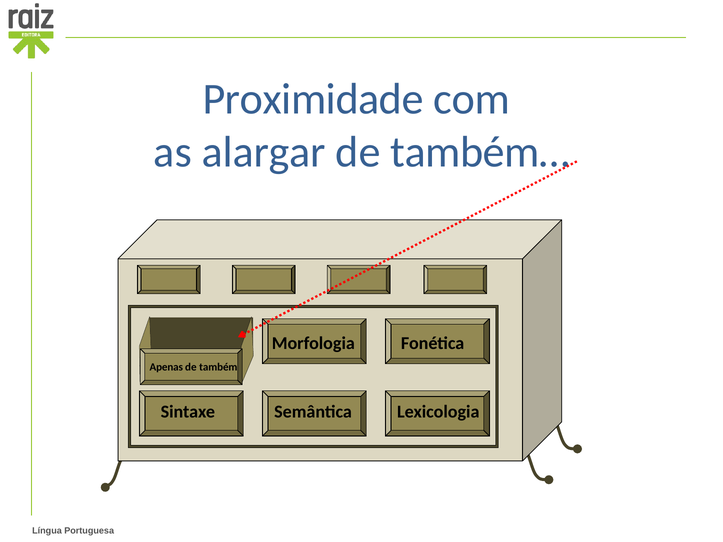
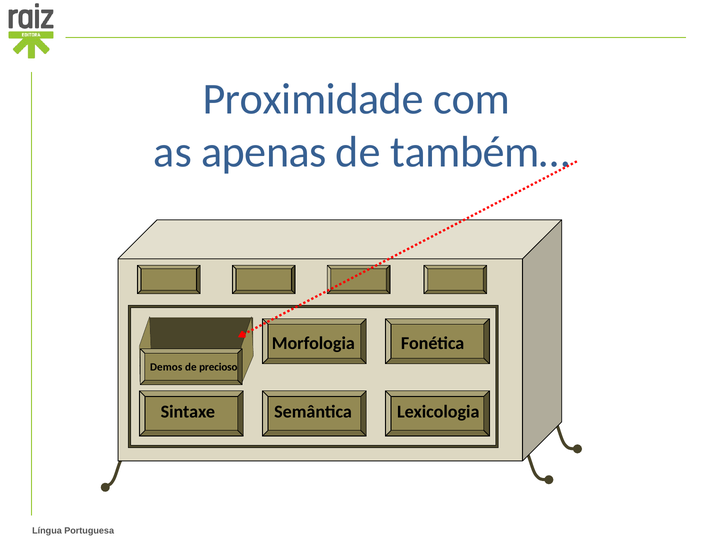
alargar: alargar -> apenas
Apenas: Apenas -> Demos
também: também -> precioso
